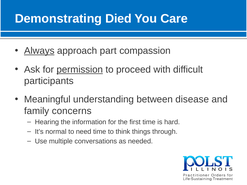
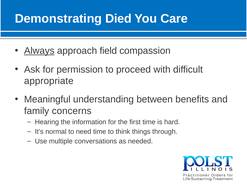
part: part -> field
permission underline: present -> none
participants: participants -> appropriate
disease: disease -> benefits
